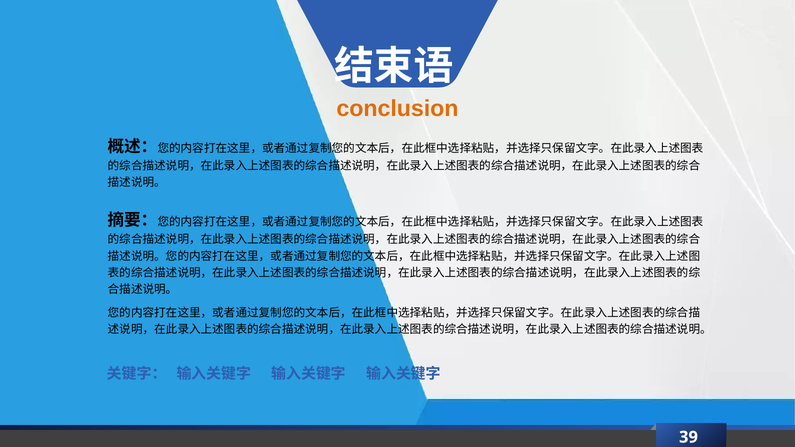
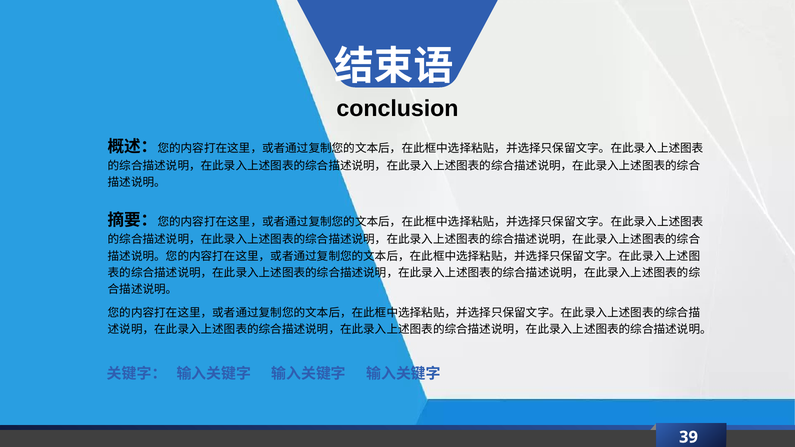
conclusion colour: orange -> black
